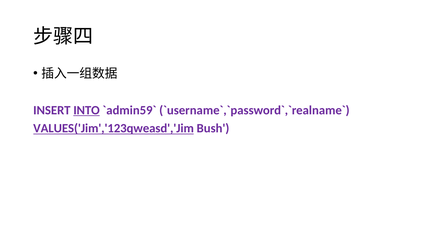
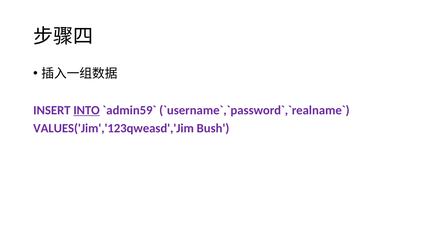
VALUES('Jim','123qweasd','Jim underline: present -> none
